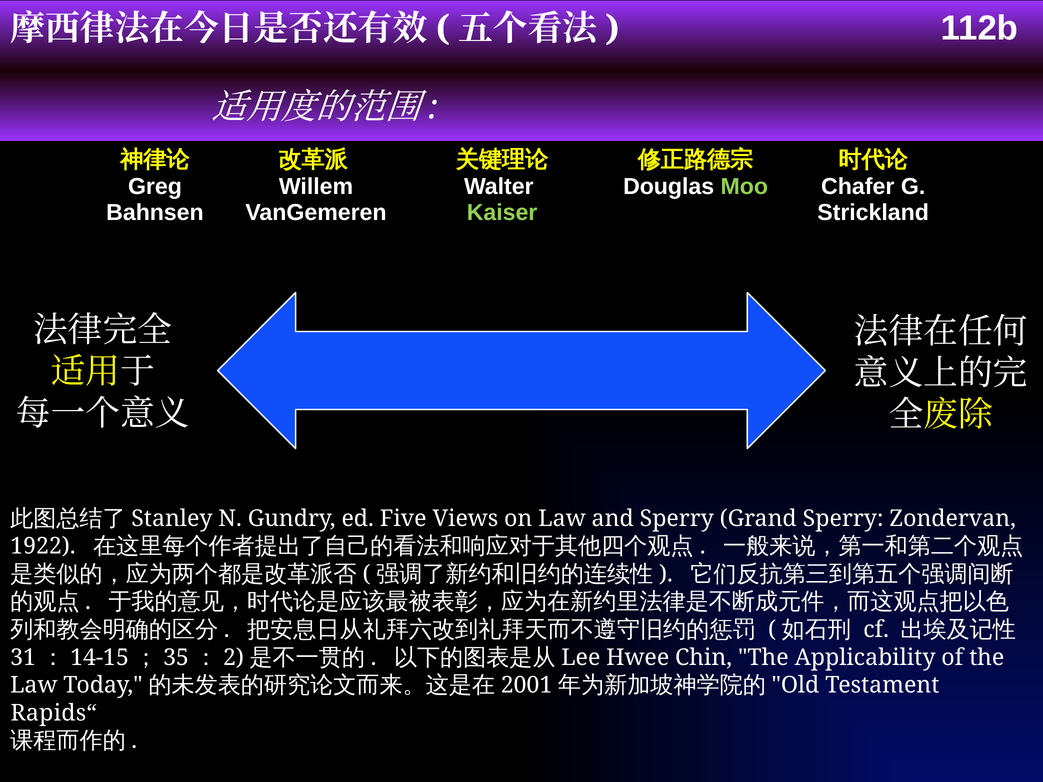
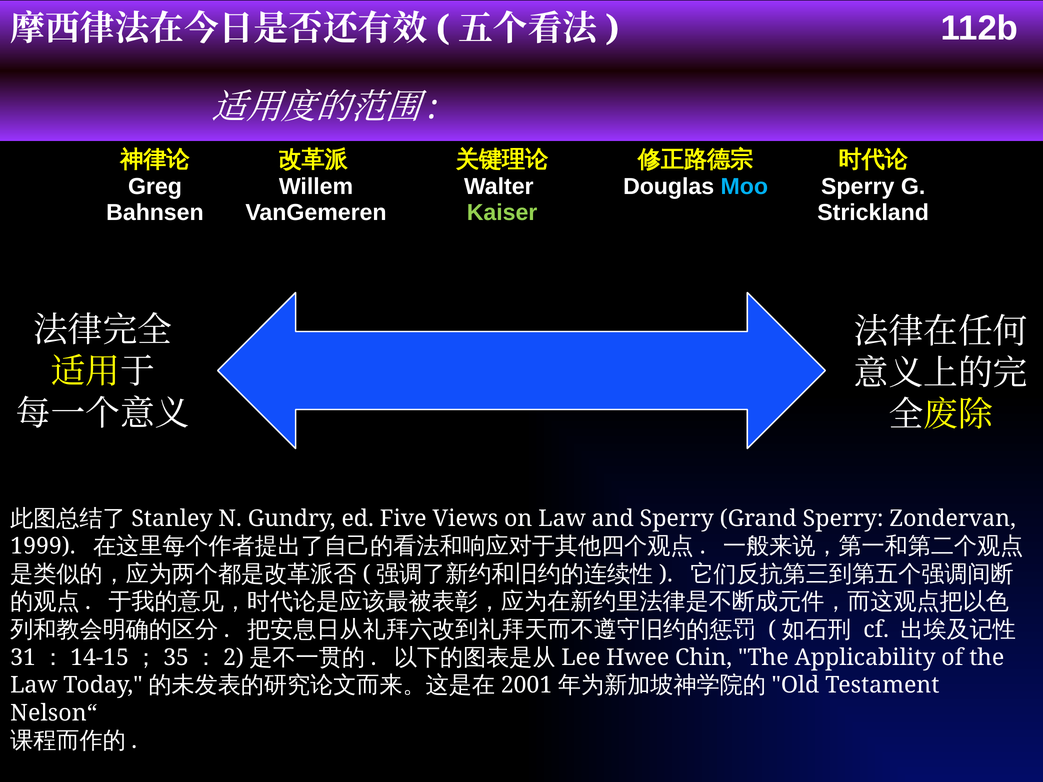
Moo colour: light green -> light blue
Chafer at (858, 187): Chafer -> Sperry
1922: 1922 -> 1999
Rapids“: Rapids“ -> Nelson“
